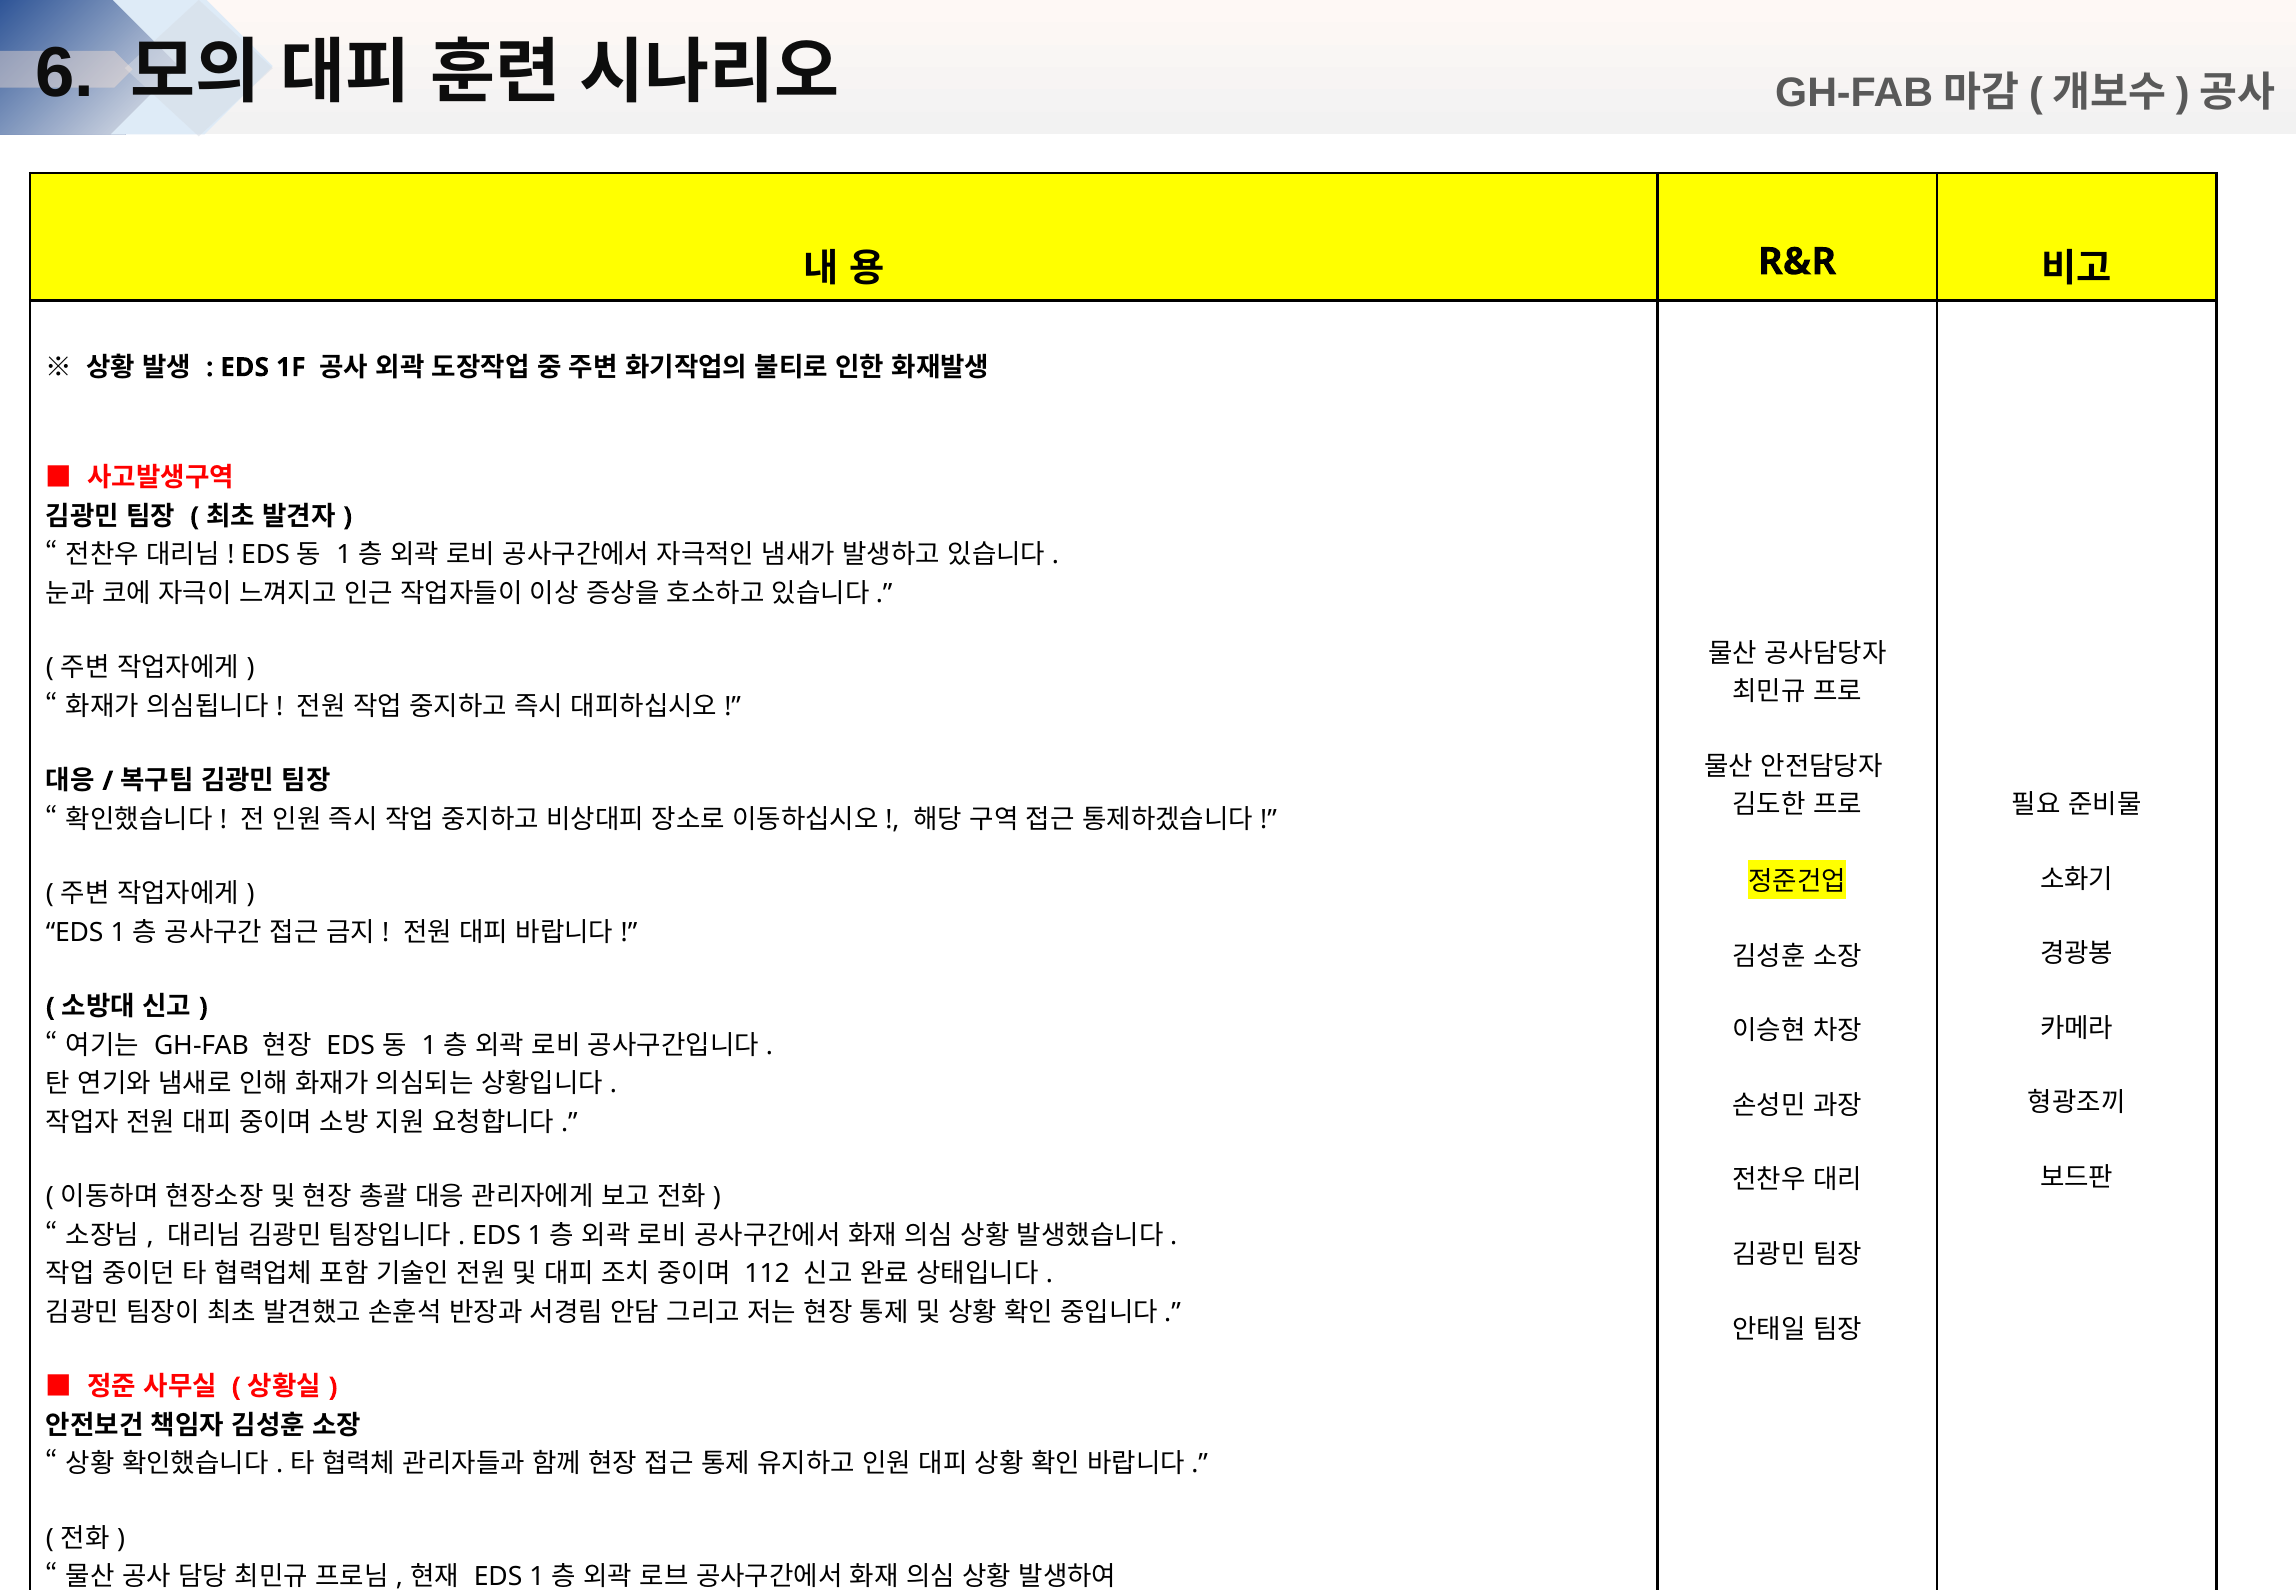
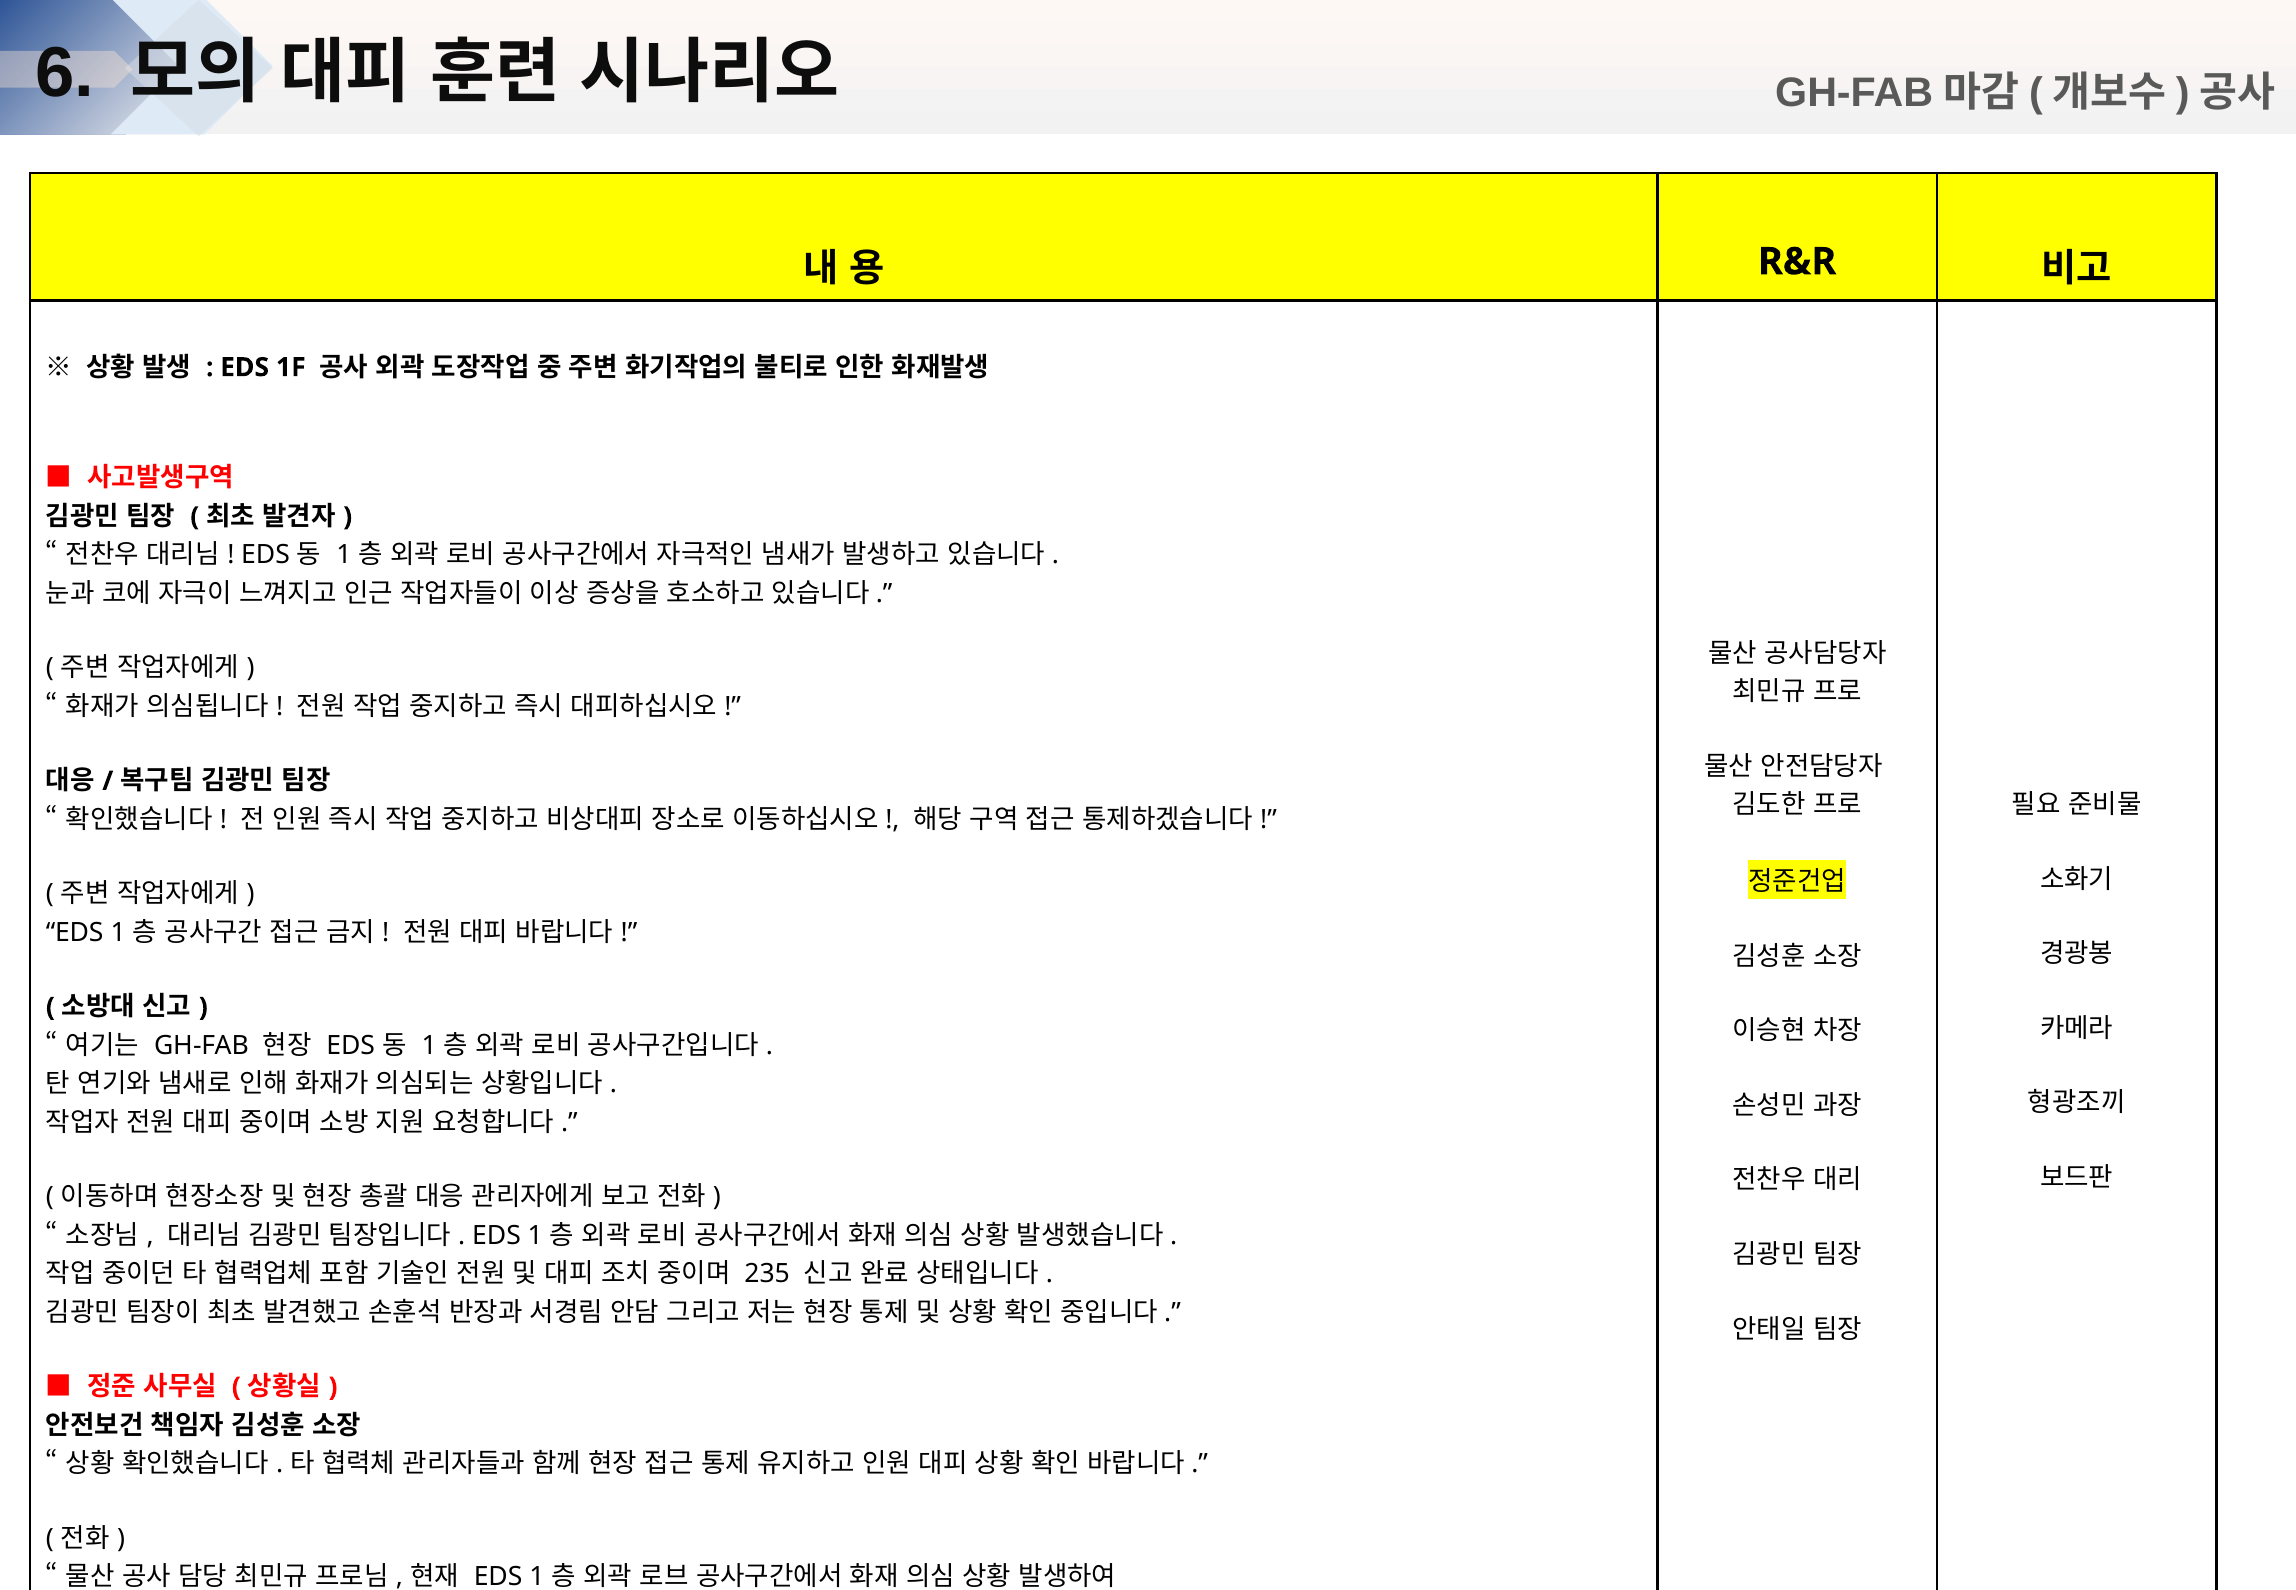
112: 112 -> 235
